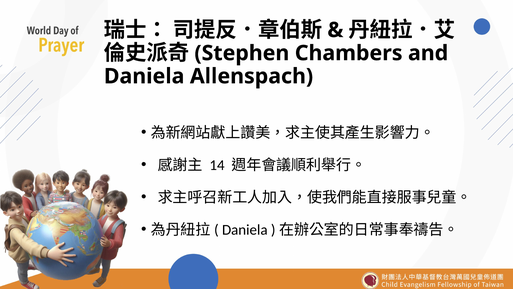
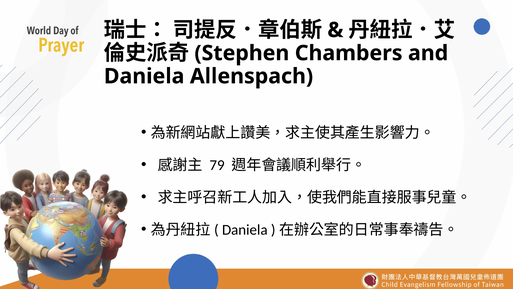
14: 14 -> 79
